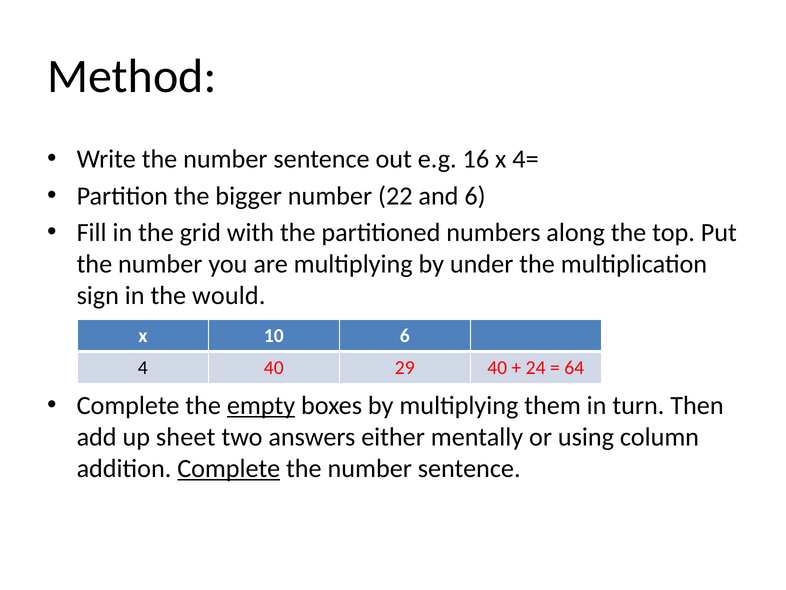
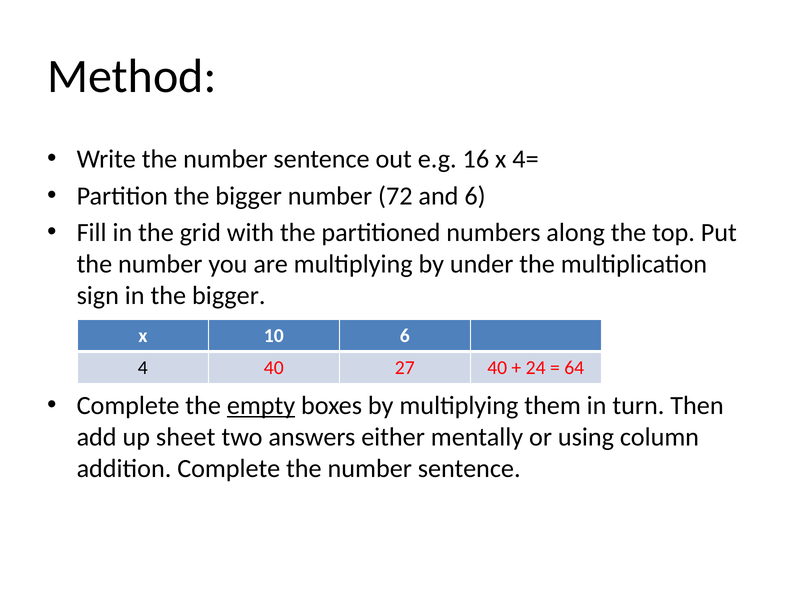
22: 22 -> 72
in the would: would -> bigger
29: 29 -> 27
Complete at (229, 468) underline: present -> none
